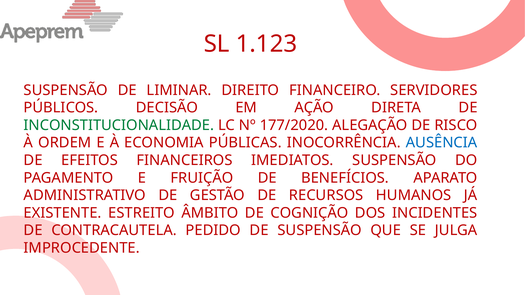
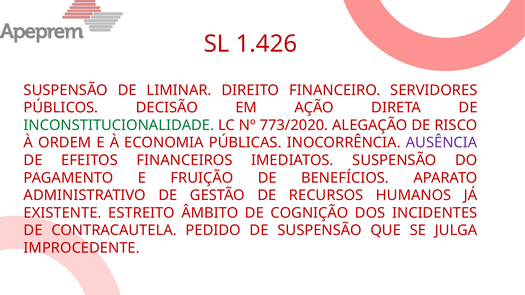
1.123: 1.123 -> 1.426
177/2020: 177/2020 -> 773/2020
AUSÊNCIA colour: blue -> purple
